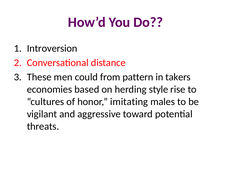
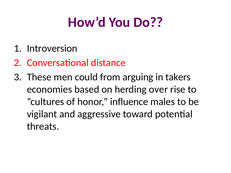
pattern: pattern -> arguing
style: style -> over
imitating: imitating -> influence
